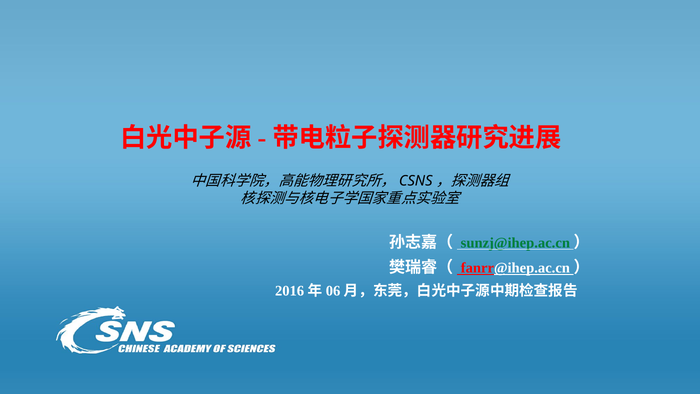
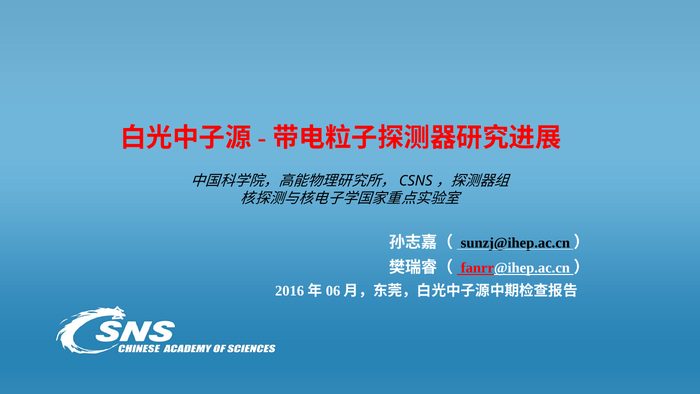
sunzj@ihep.ac.cn colour: green -> black
